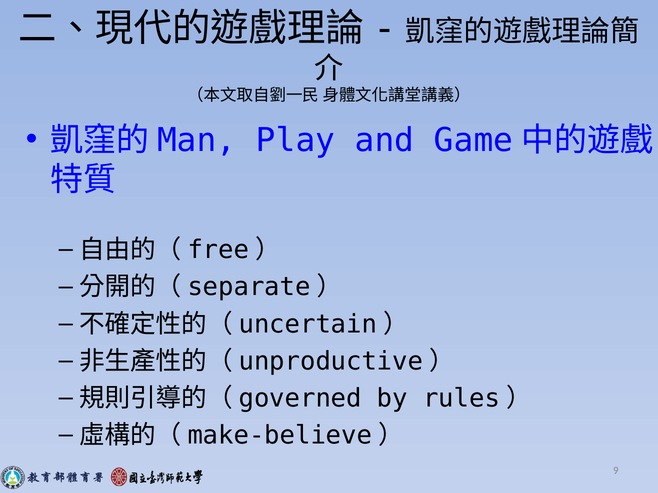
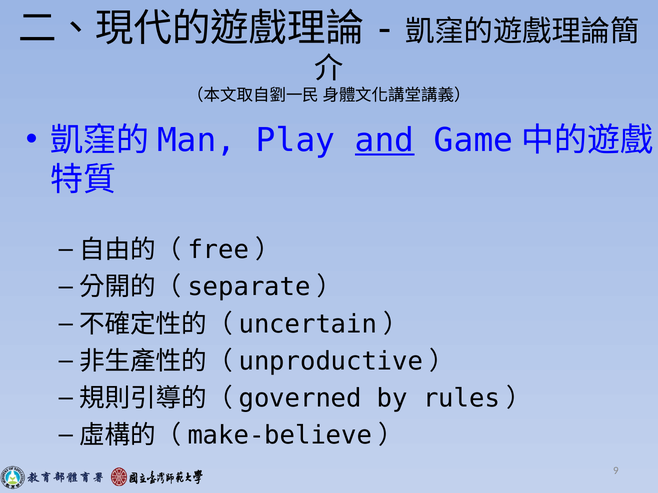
and underline: none -> present
